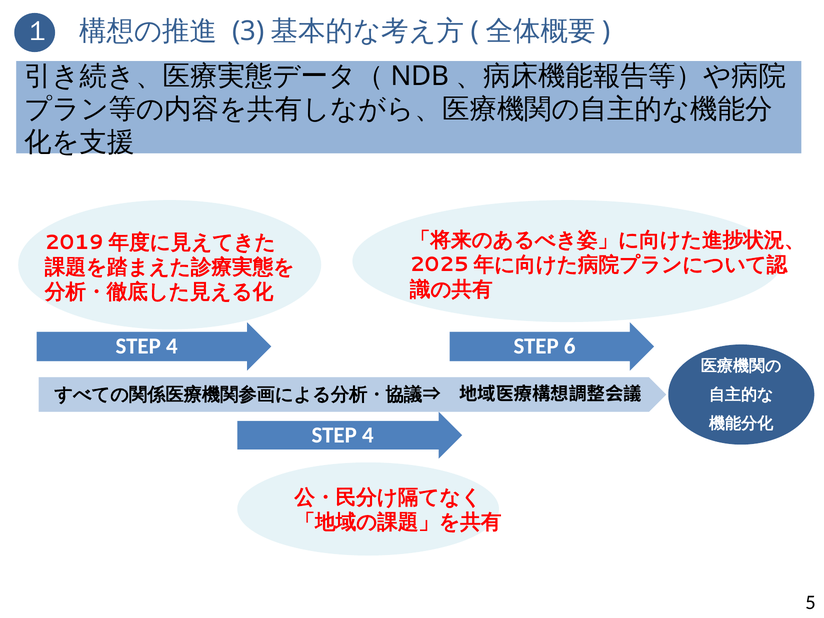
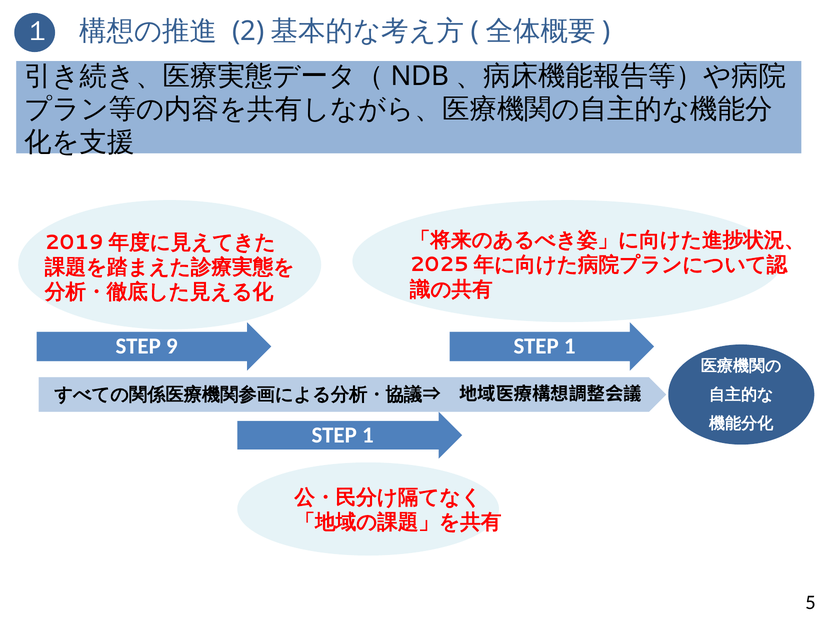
3: 3 -> 2
4 at (172, 346): 4 -> 9
6 at (570, 346): 6 -> 1
4 at (368, 435): 4 -> 1
